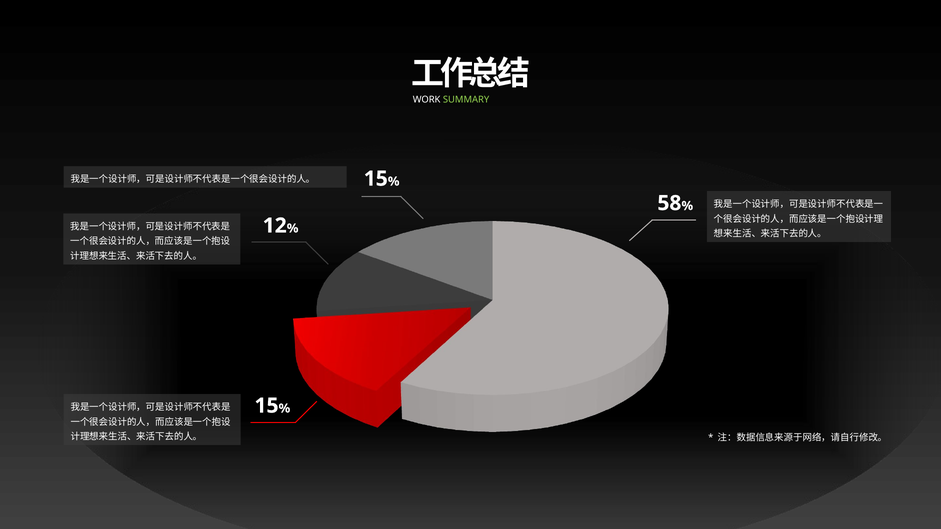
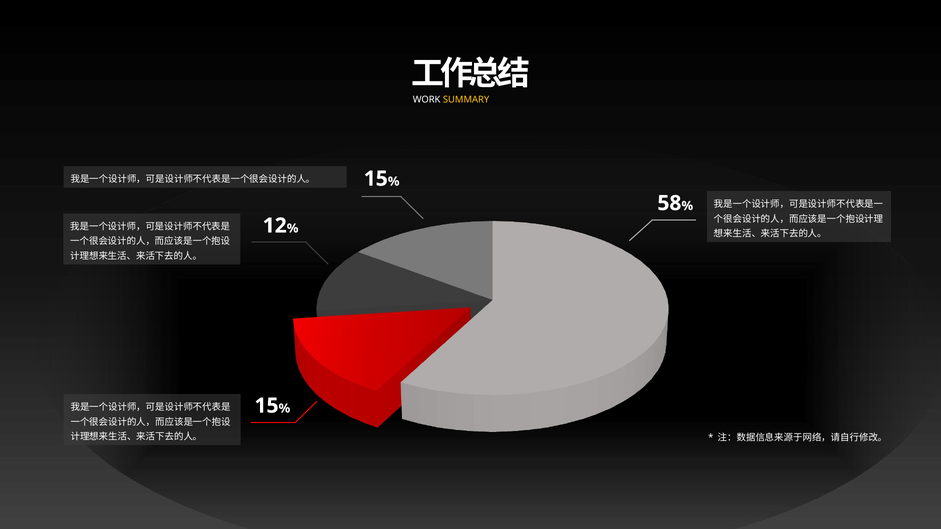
SUMMARY colour: light green -> yellow
